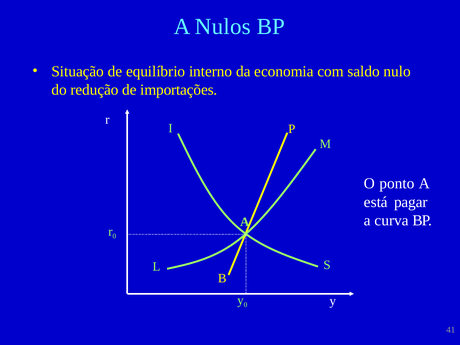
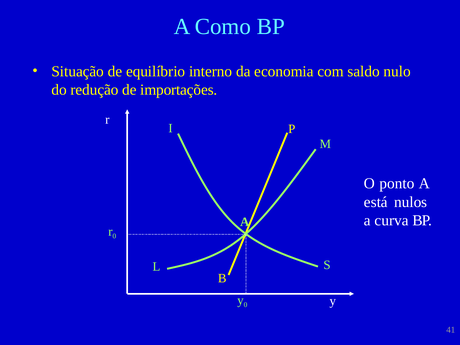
Nulos: Nulos -> Como
pagar: pagar -> nulos
